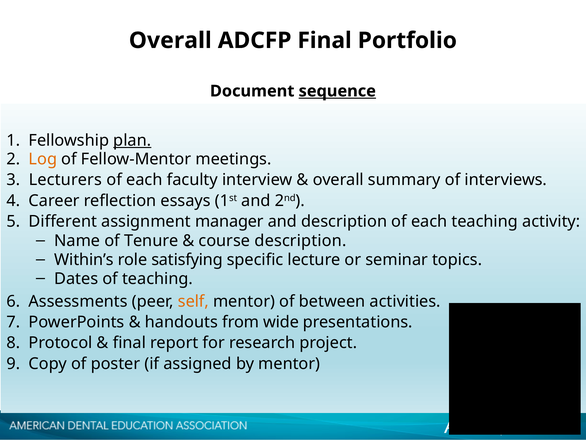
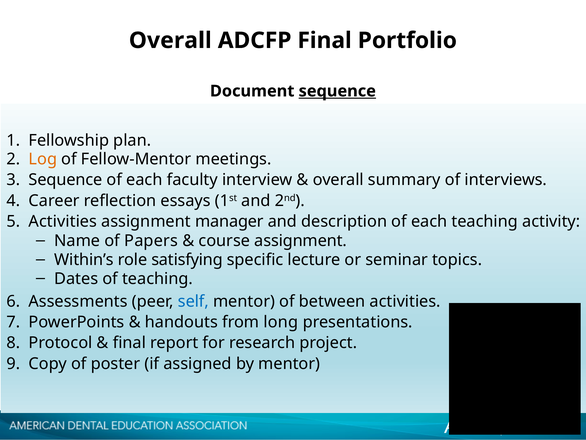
plan underline: present -> none
Lecturers at (65, 180): Lecturers -> Sequence
Different at (63, 221): Different -> Activities
Tenure: Tenure -> Papers
course description: description -> assignment
self colour: orange -> blue
wide: wide -> long
